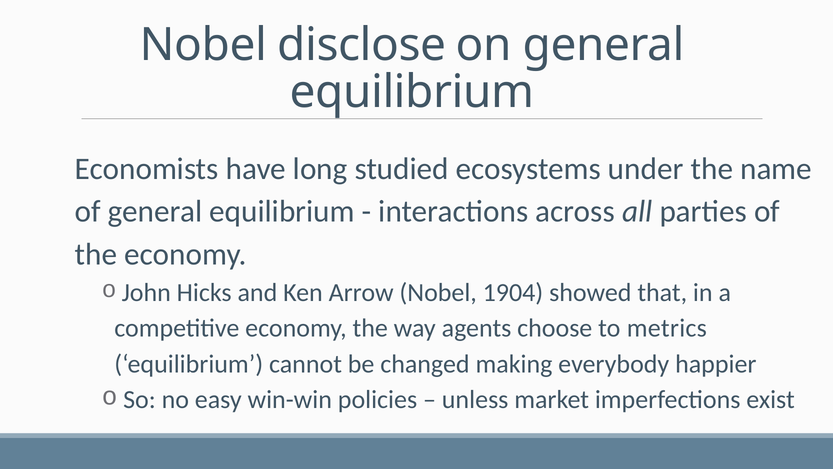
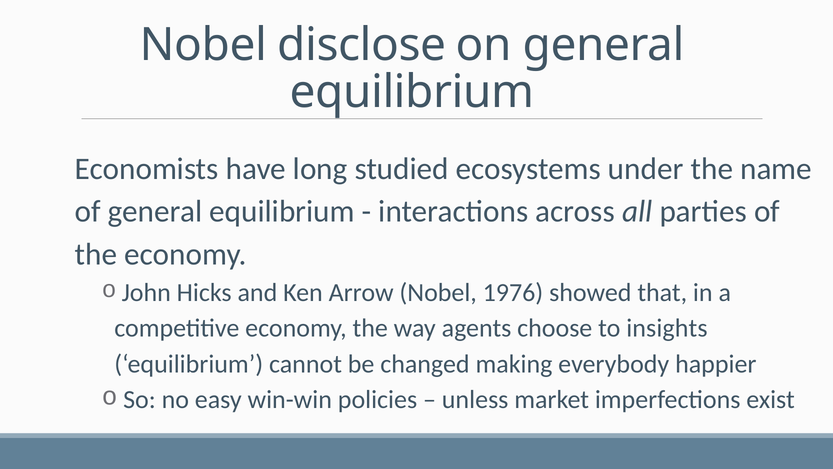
1904: 1904 -> 1976
metrics: metrics -> insights
